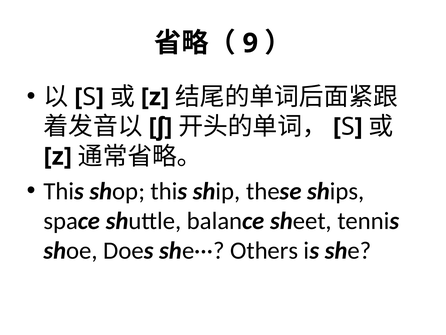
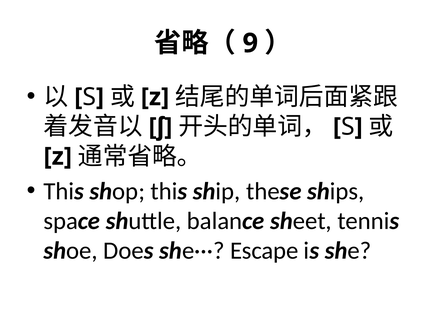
Others: Others -> Escape
